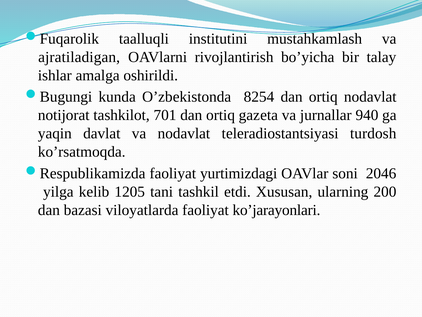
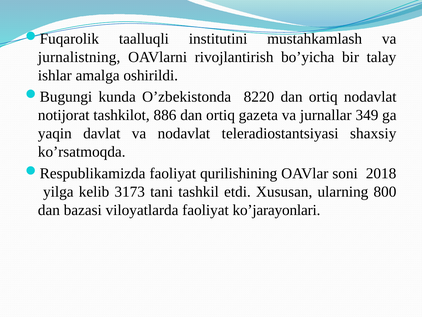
ajratiladigan: ajratiladigan -> jurnalistning
8254: 8254 -> 8220
701: 701 -> 886
940: 940 -> 349
turdosh: turdosh -> shaxsiy
yurtimizdagi: yurtimizdagi -> qurilishining
2046: 2046 -> 2018
1205: 1205 -> 3173
200: 200 -> 800
